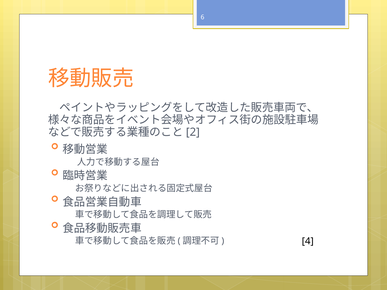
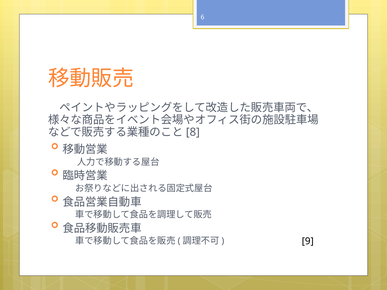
2: 2 -> 8
4: 4 -> 9
